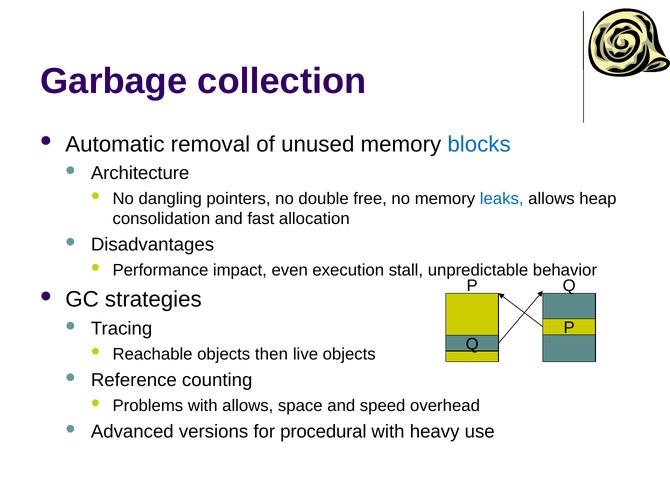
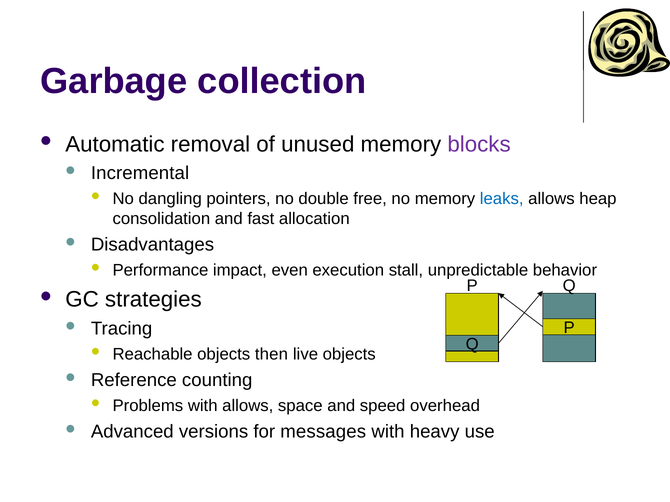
blocks colour: blue -> purple
Architecture: Architecture -> Incremental
procedural: procedural -> messages
